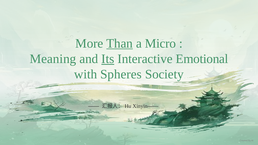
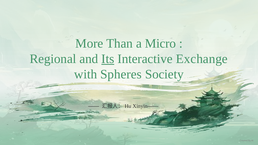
Than underline: present -> none
Meaning: Meaning -> Regional
Emotional: Emotional -> Exchange
